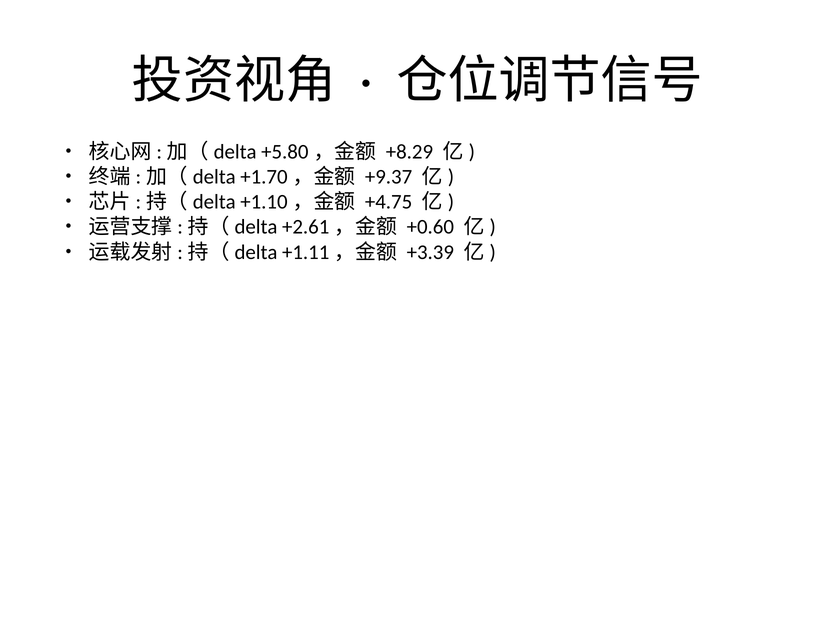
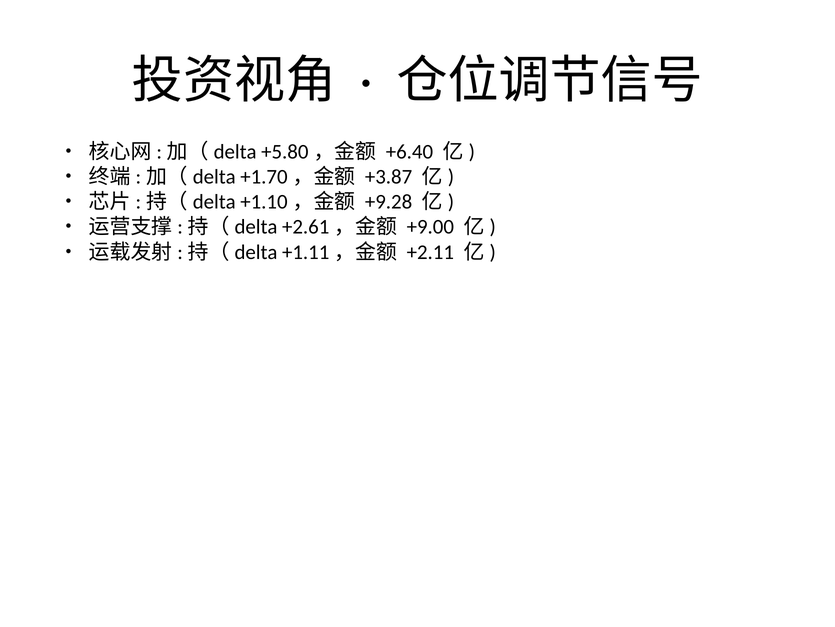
+8.29: +8.29 -> +6.40
+9.37: +9.37 -> +3.87
+4.75: +4.75 -> +9.28
+0.60: +0.60 -> +9.00
+3.39: +3.39 -> +2.11
